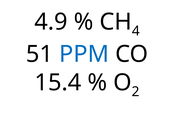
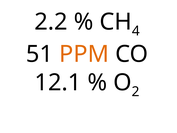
4.9: 4.9 -> 2.2
PPM colour: blue -> orange
15.4: 15.4 -> 12.1
